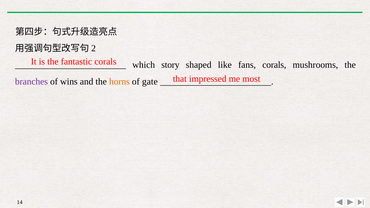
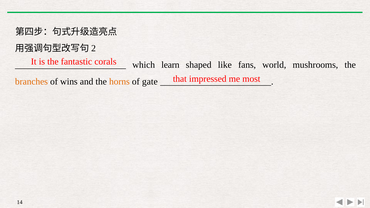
story: story -> learn
fans corals: corals -> world
branches colour: purple -> orange
